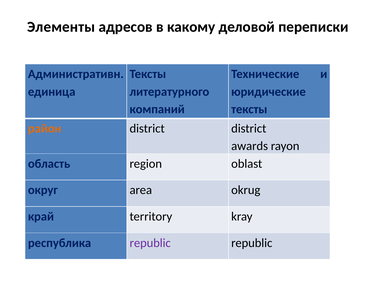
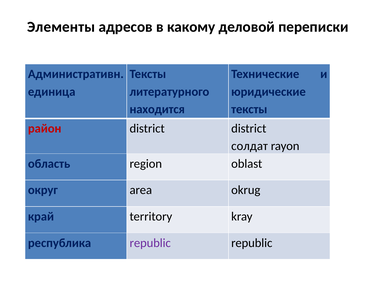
компаний: компаний -> находится
район colour: orange -> red
awards: awards -> солдат
